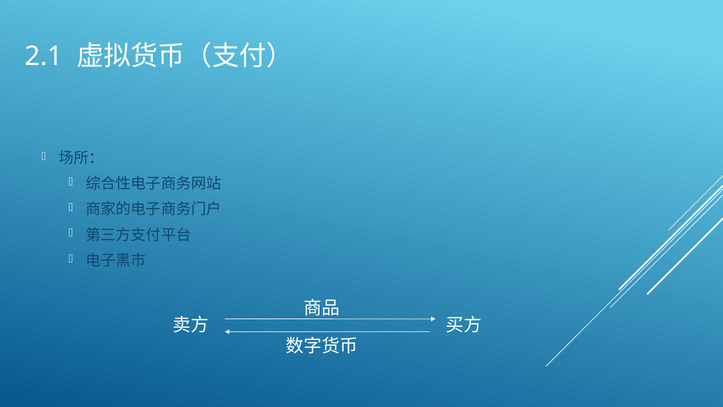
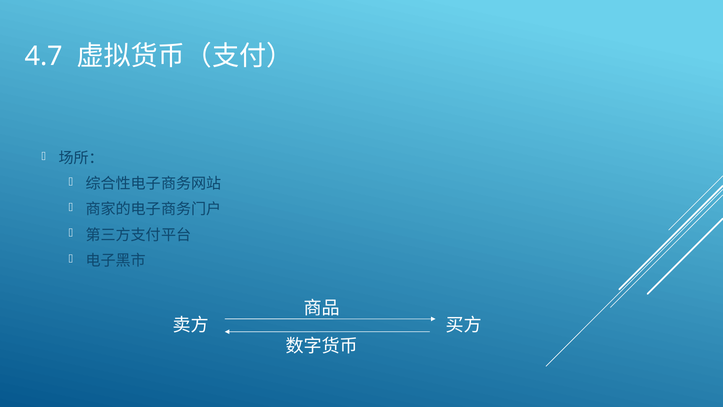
2.1: 2.1 -> 4.7
